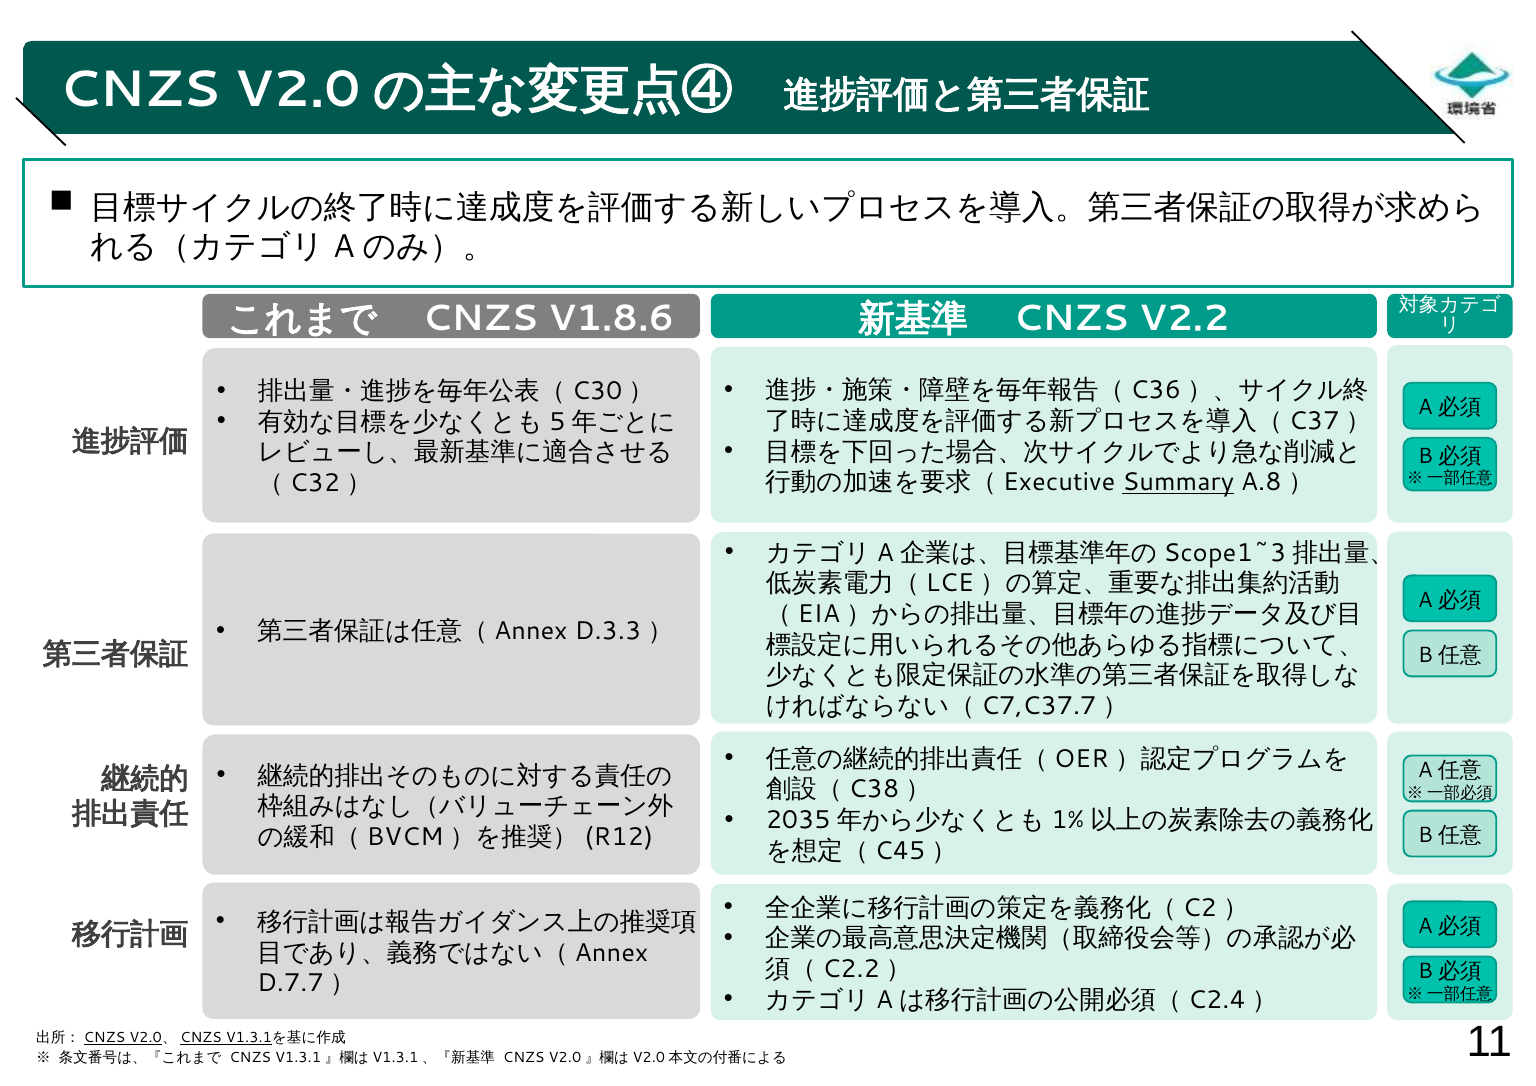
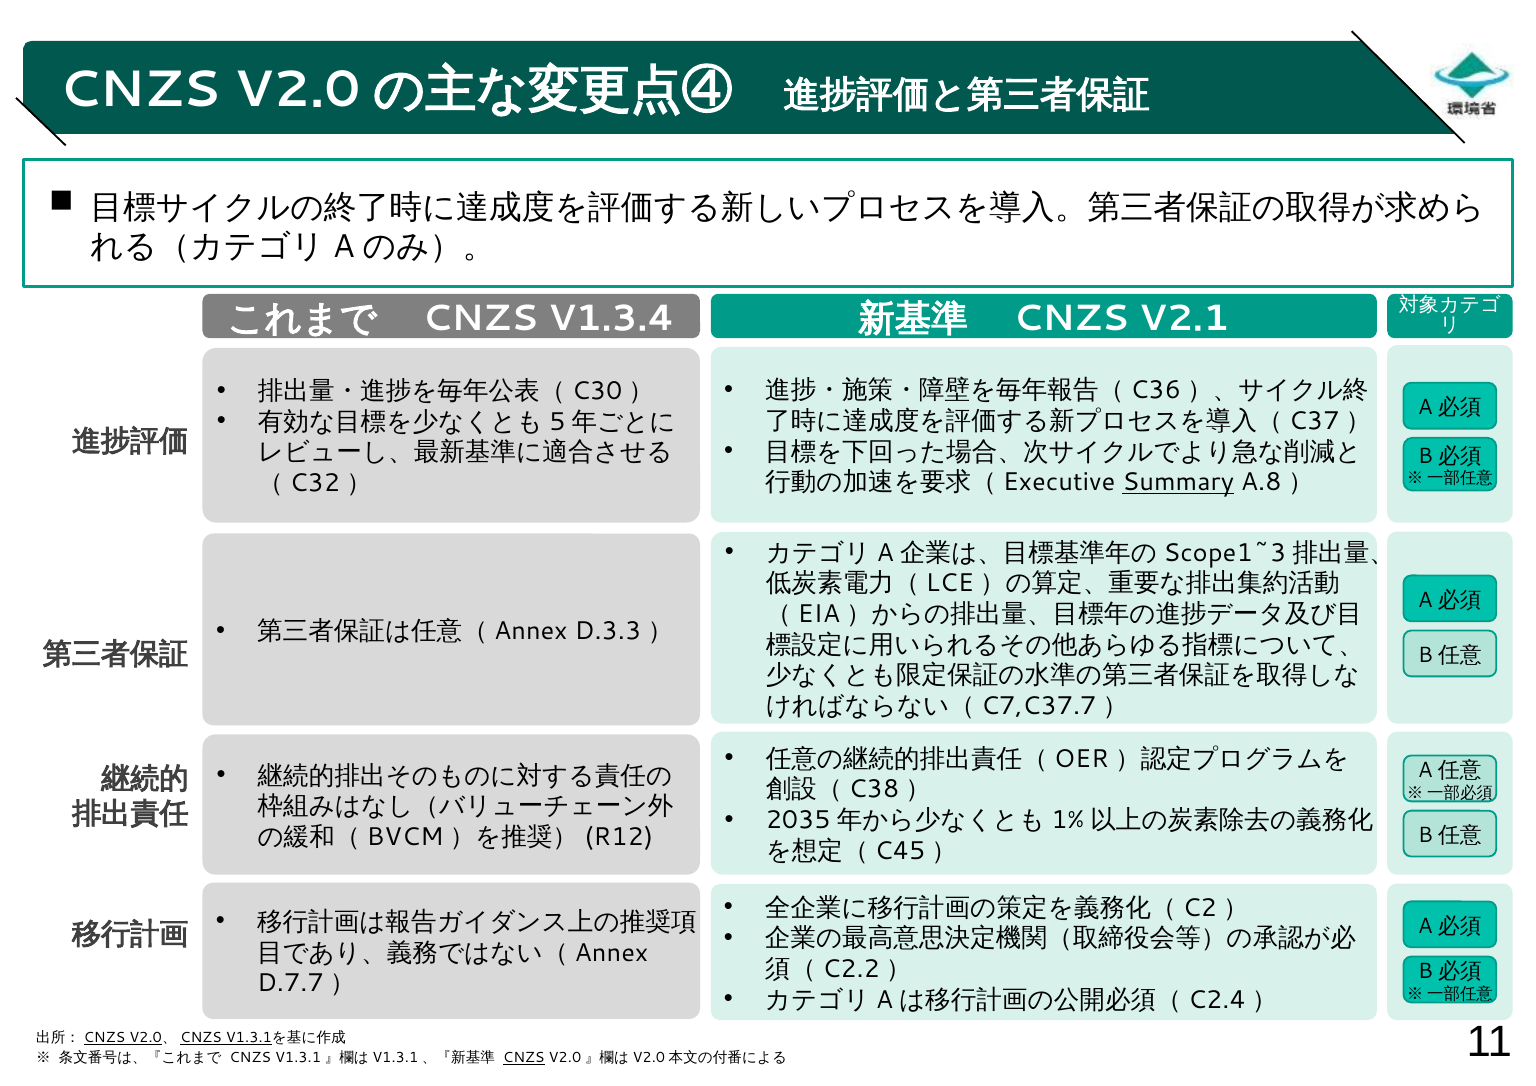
V1.8.6: V1.8.6 -> V1.3.4
V2.2: V2.2 -> V2.1
CNZS at (524, 1058) underline: none -> present
